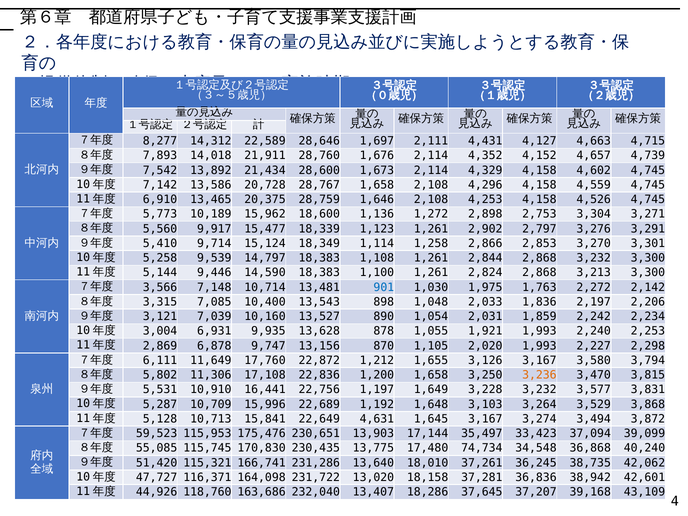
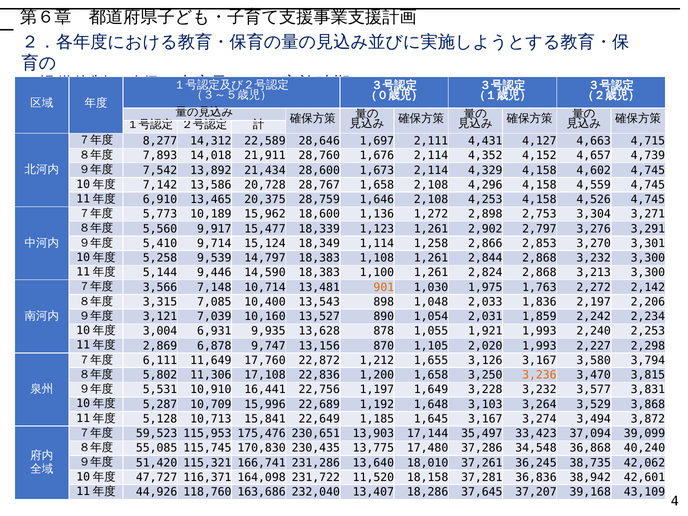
901 colour: blue -> orange
4,631: 4,631 -> 1,185
74,734: 74,734 -> 37,286
13,020: 13,020 -> 11,520
